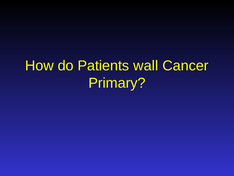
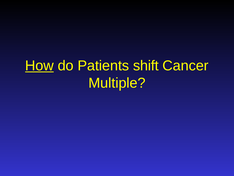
How underline: none -> present
wall: wall -> shift
Primary: Primary -> Multiple
